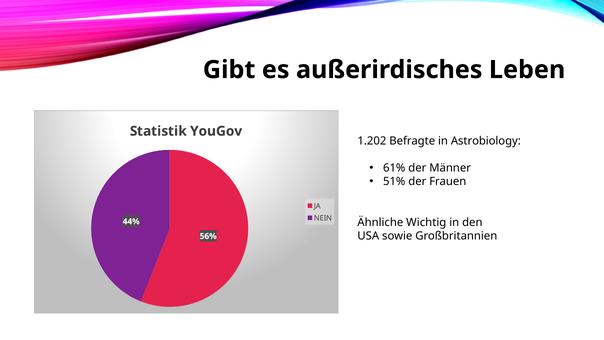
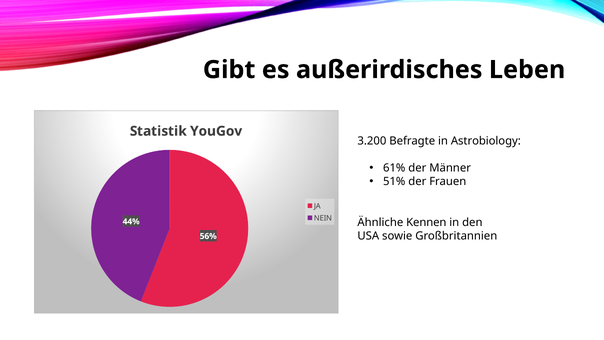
1.202: 1.202 -> 3.200
Wichtig: Wichtig -> Kennen
